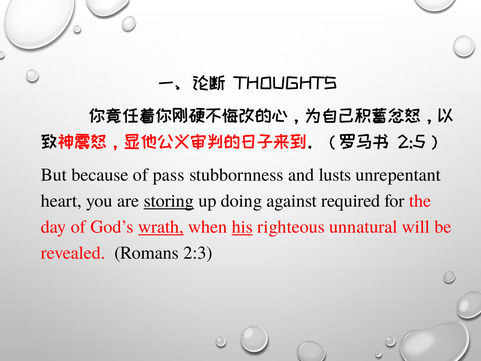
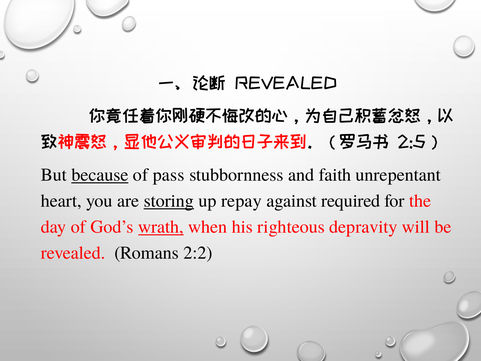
THOUGHTS at (286, 84): THOUGHTS -> REVEALED
because underline: none -> present
lusts: lusts -> faith
doing: doing -> repay
his underline: present -> none
unnatural: unnatural -> depravity
2:3: 2:3 -> 2:2
